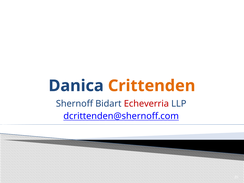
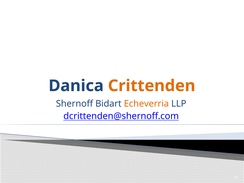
Echeverria colour: red -> orange
